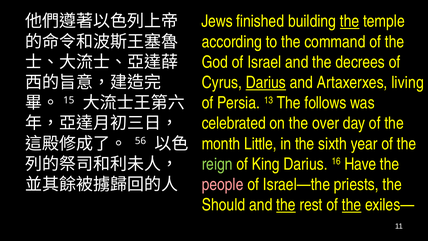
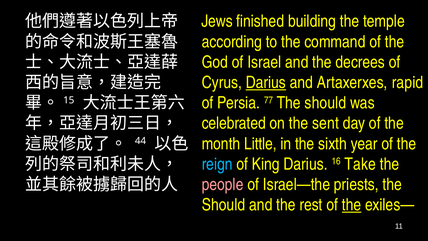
the at (350, 21) underline: present -> none
living: living -> rapid
13: 13 -> 77
follows at (326, 103): follows -> should
over: over -> sent
56: 56 -> 44
reign colour: light green -> light blue
Have: Have -> Take
the at (286, 205) underline: present -> none
